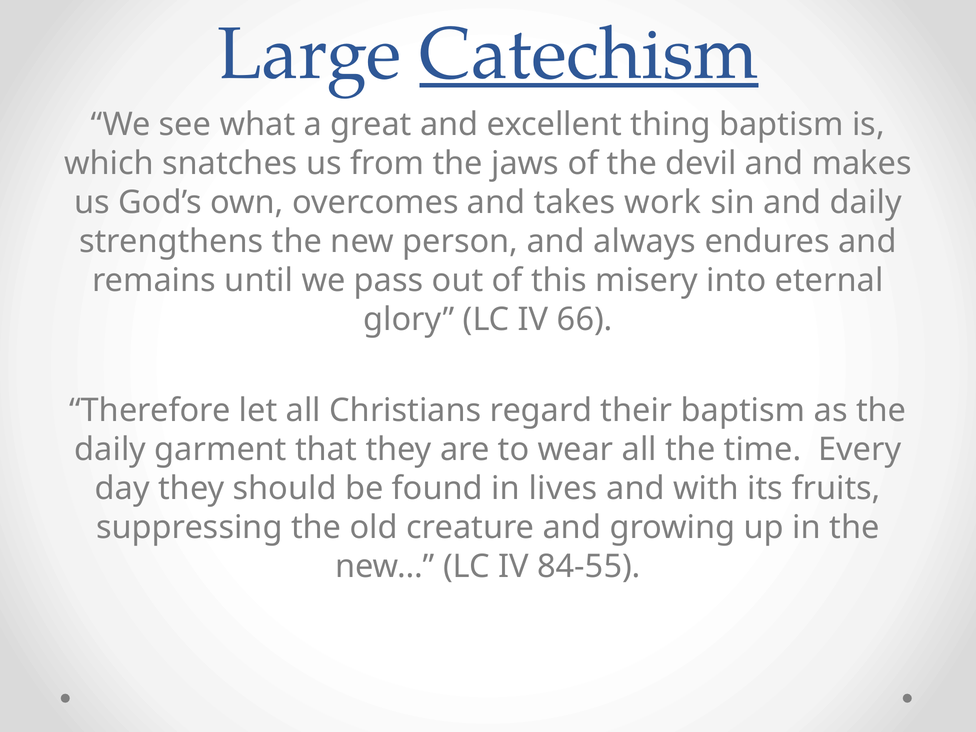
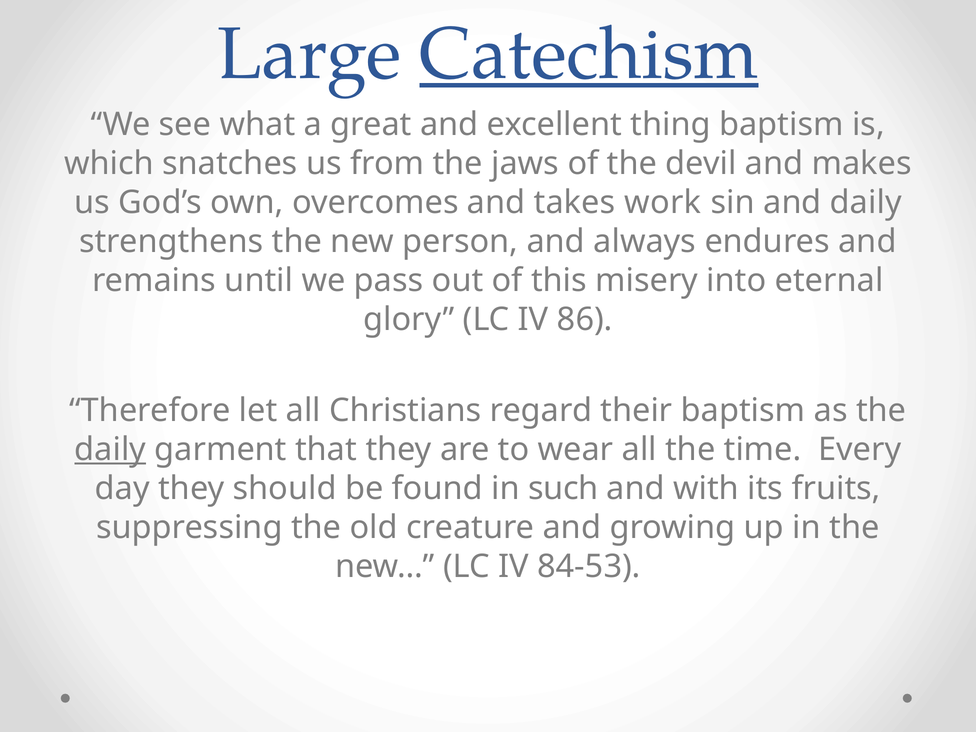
66: 66 -> 86
daily at (110, 450) underline: none -> present
lives: lives -> such
84-55: 84-55 -> 84-53
